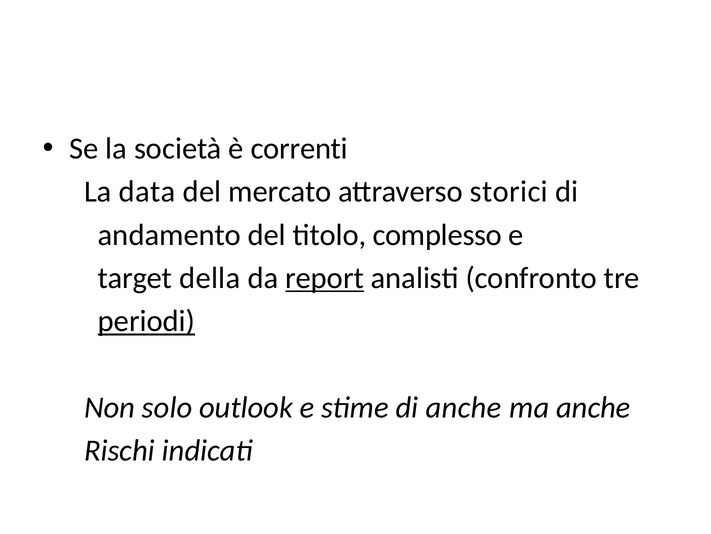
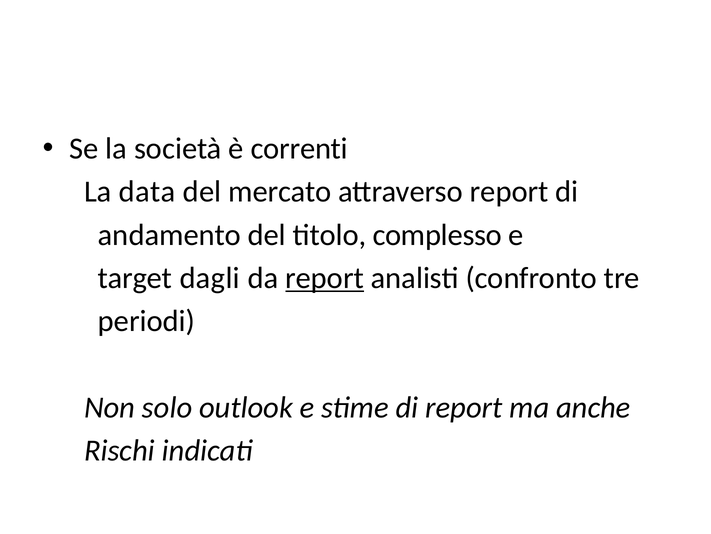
attraverso storici: storici -> report
della: della -> dagli
periodi underline: present -> none
di anche: anche -> report
